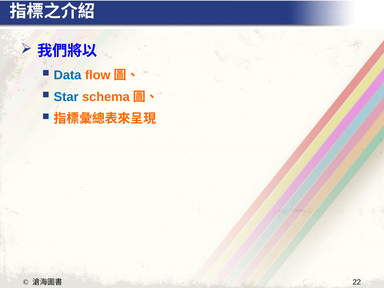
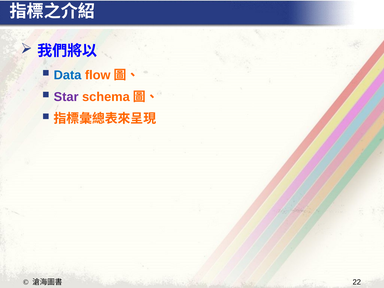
Star colour: blue -> purple
